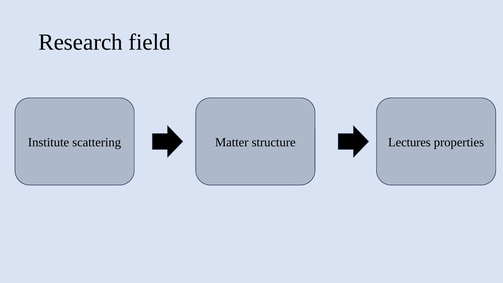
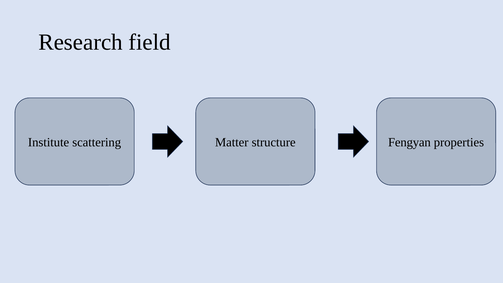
Lectures: Lectures -> Fengyan
